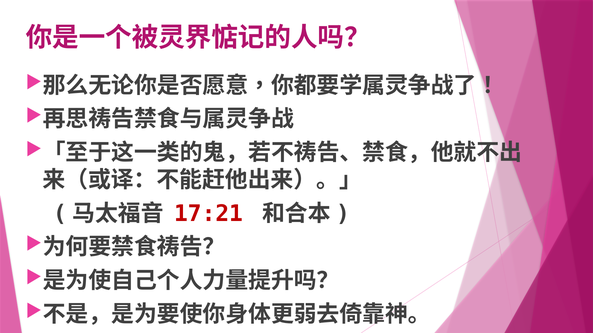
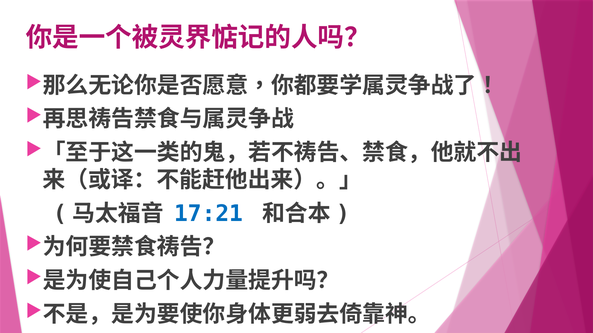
17:21 colour: red -> blue
